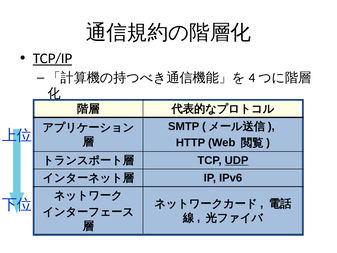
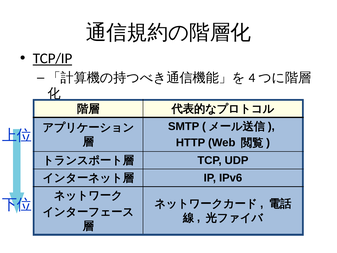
UDP underline: present -> none
